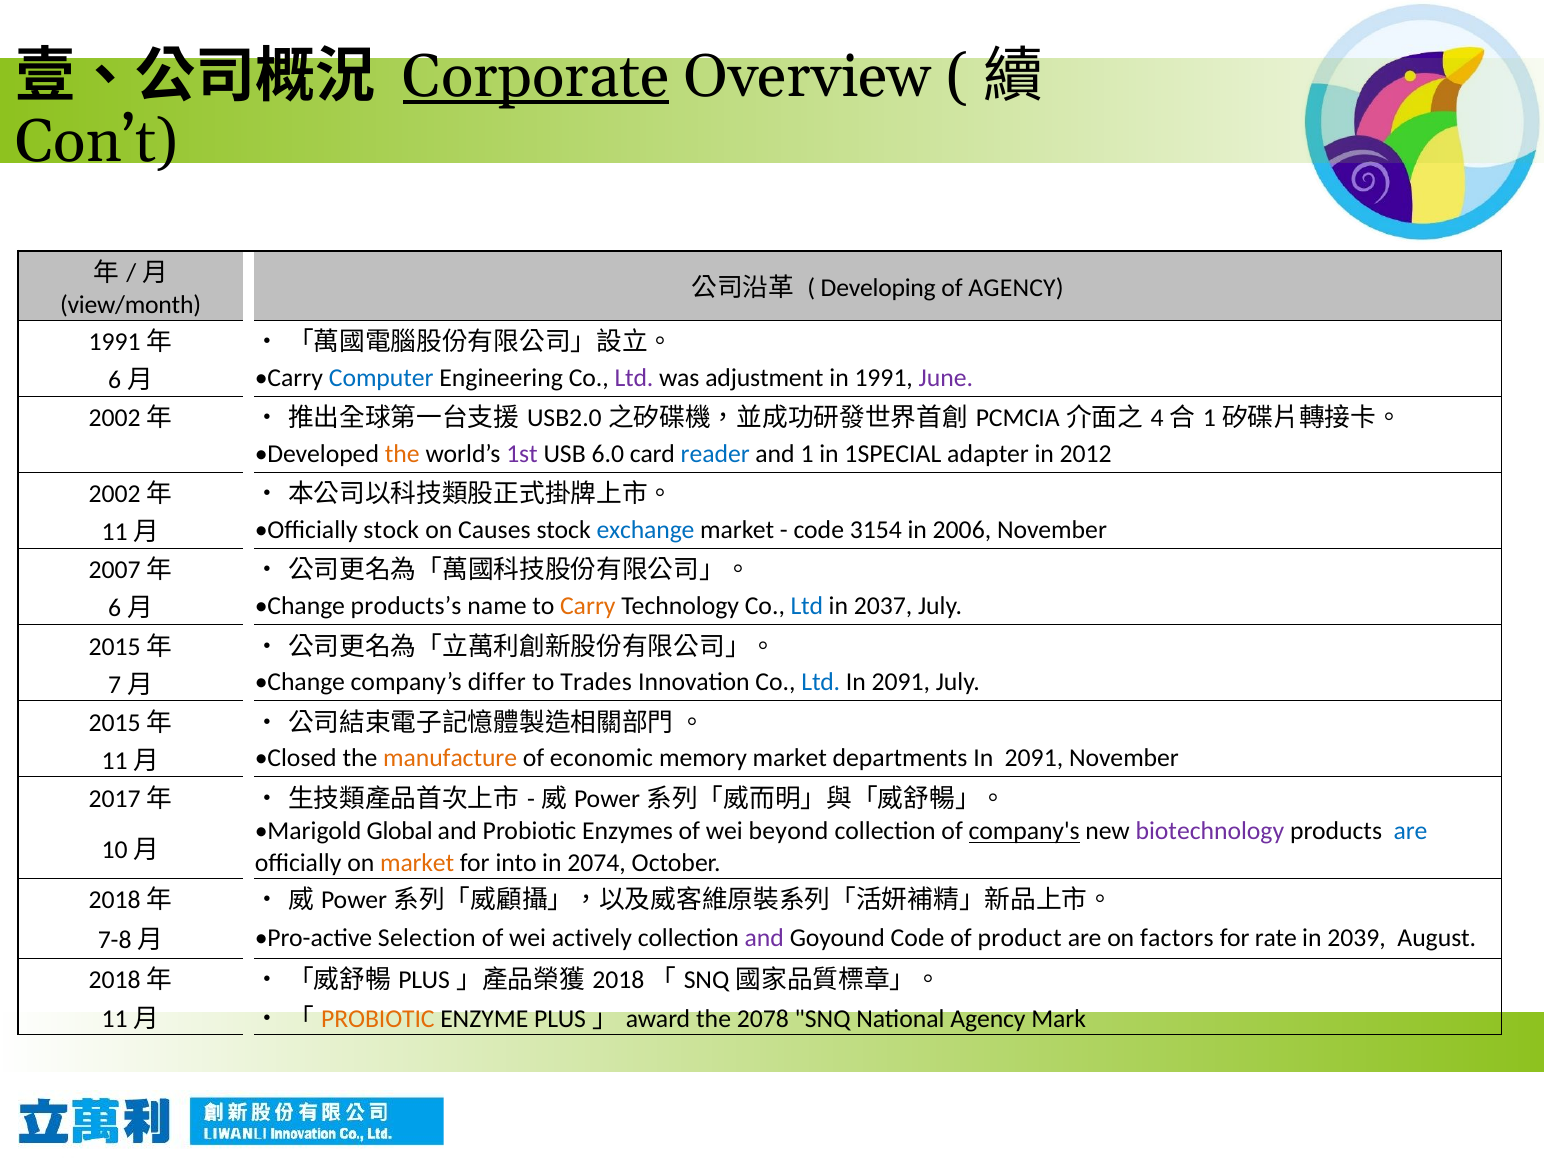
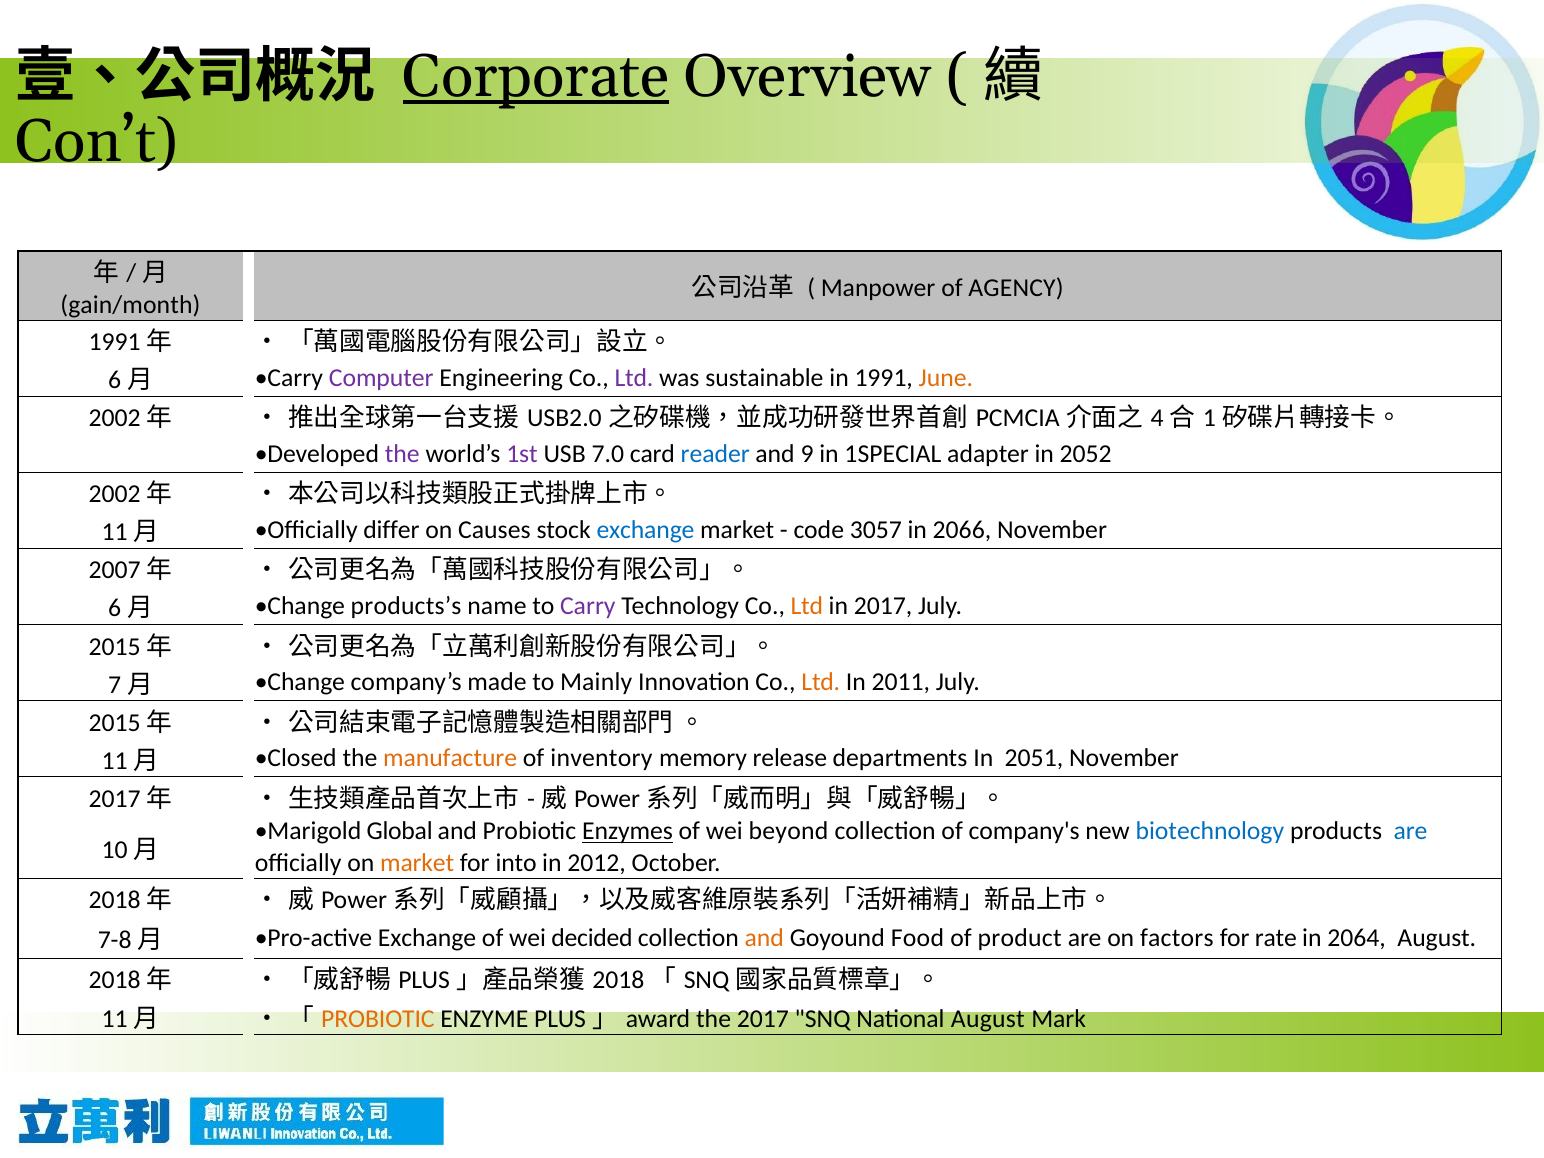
Developing: Developing -> Manpower
view/month: view/month -> gain/month
Computer colour: blue -> purple
adjustment: adjustment -> sustainable
June colour: purple -> orange
the at (402, 454) colour: orange -> purple
6.0: 6.0 -> 7.0
1: 1 -> 9
2012: 2012 -> 2052
Officially stock: stock -> differ
3154: 3154 -> 3057
2006: 2006 -> 2066
Carry at (588, 606) colour: orange -> purple
Ltd at (807, 606) colour: blue -> orange
in 2037: 2037 -> 2017
differ: differ -> made
Trades: Trades -> Mainly
Ltd at (821, 682) colour: blue -> orange
2091 at (901, 682): 2091 -> 2011
economic: economic -> inventory
memory market: market -> release
departments In 2091: 2091 -> 2051
Enzymes underline: none -> present
company's underline: present -> none
biotechnology colour: purple -> blue
2074: 2074 -> 2012
Pro-active Selection: Selection -> Exchange
actively: actively -> decided
and at (764, 938) colour: purple -> orange
Goyound Code: Code -> Food
2039: 2039 -> 2064
the 2078: 2078 -> 2017
National Agency: Agency -> August
